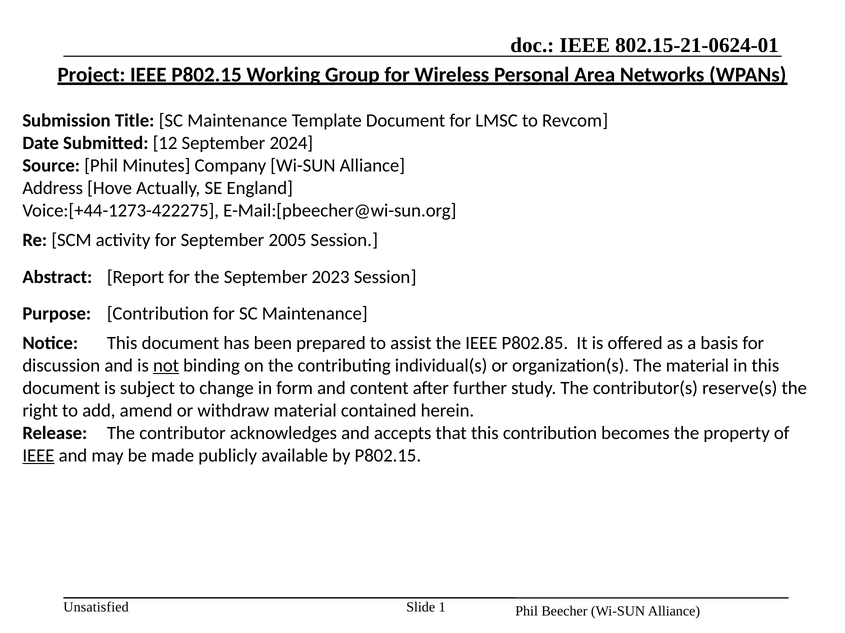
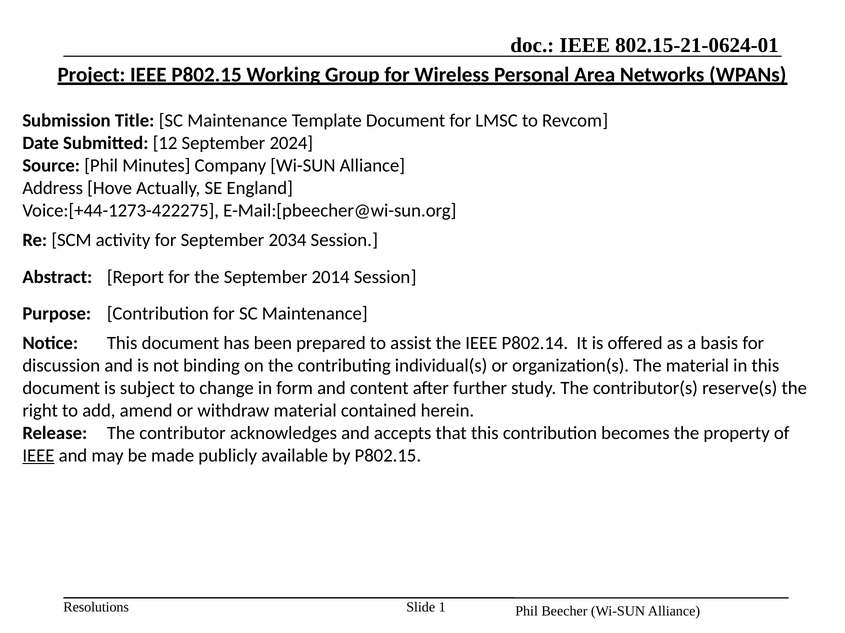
2005: 2005 -> 2034
2023: 2023 -> 2014
P802.85: P802.85 -> P802.14
not underline: present -> none
Unsatisfied: Unsatisfied -> Resolutions
